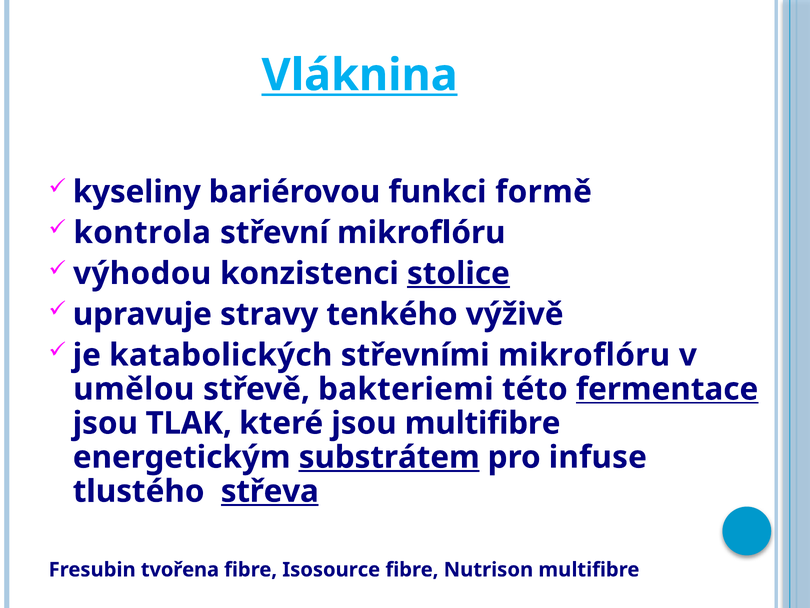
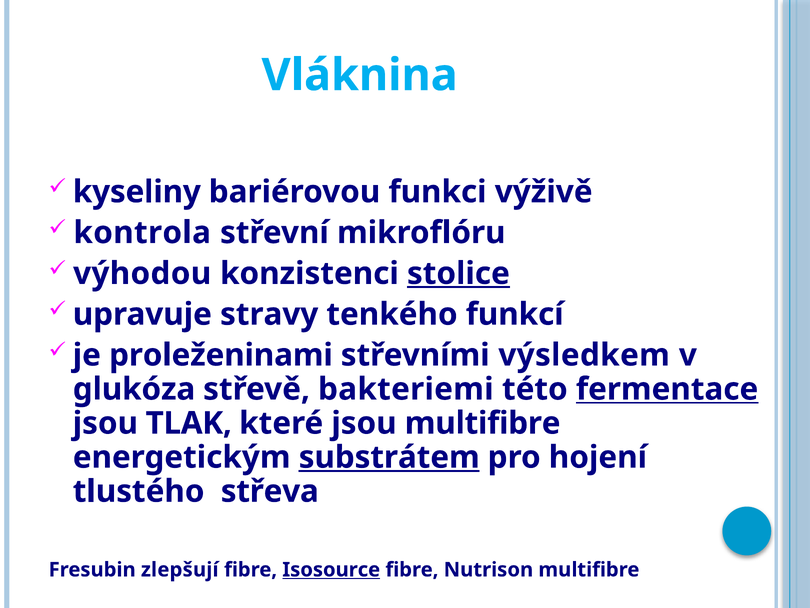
Vláknina underline: present -> none
formě: formě -> výživě
výživě: výživě -> funkcí
katabolických: katabolických -> proleženinami
střevními mikroflóru: mikroflóru -> výsledkem
umělou: umělou -> glukóza
infuse: infuse -> hojení
střeva underline: present -> none
tvořena: tvořena -> zlepšují
Isosource underline: none -> present
